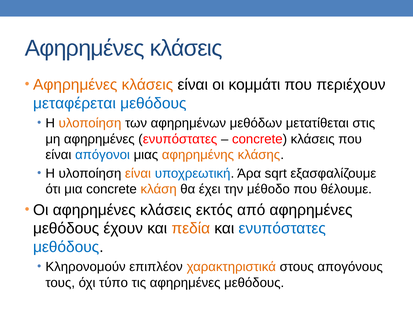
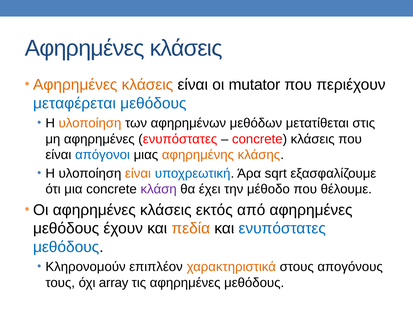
κομμάτι: κομμάτι -> mutator
κλάση colour: orange -> purple
τύπο: τύπο -> array
